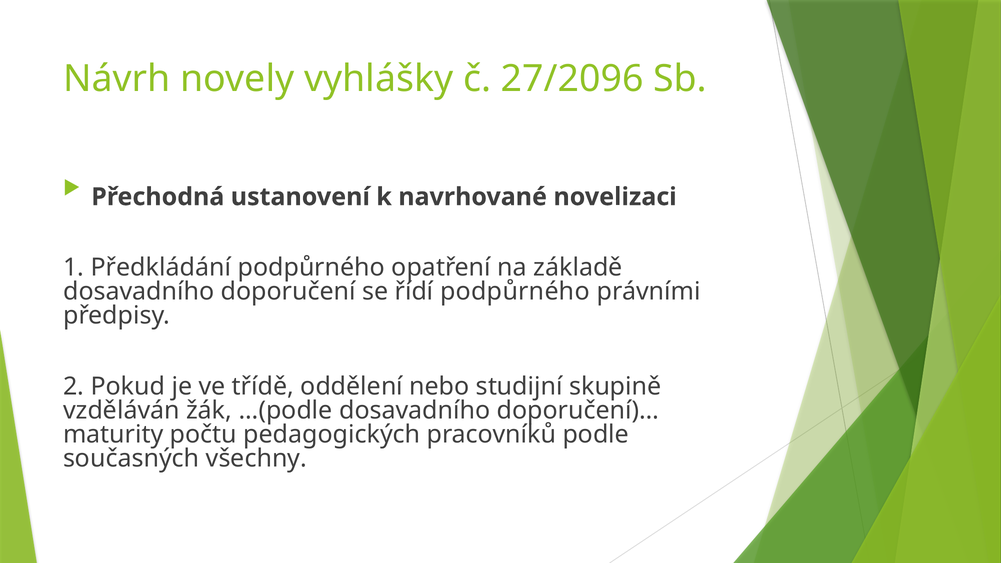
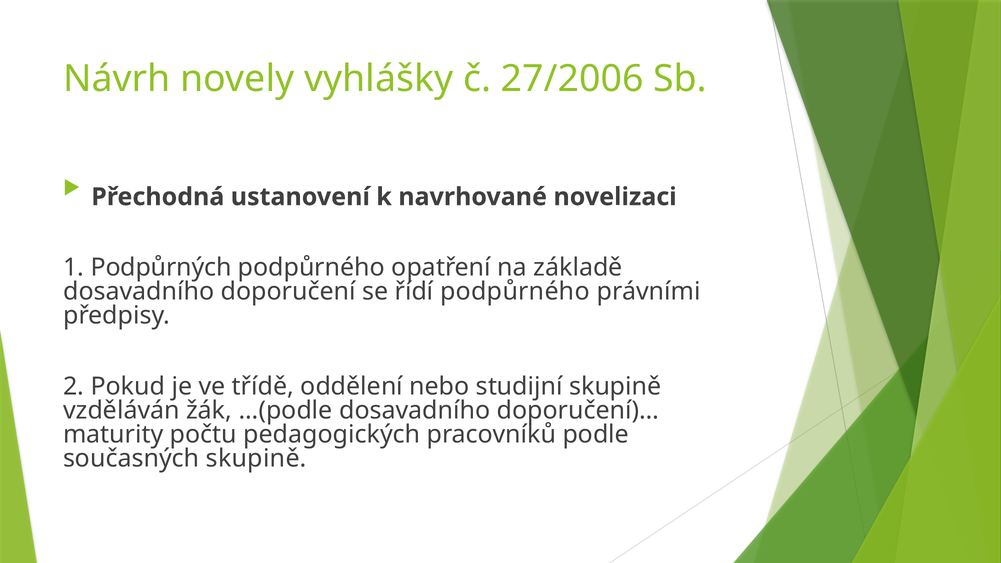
27/2096: 27/2096 -> 27/2006
Předkládání: Předkládání -> Podpůrných
současných všechny: všechny -> skupině
